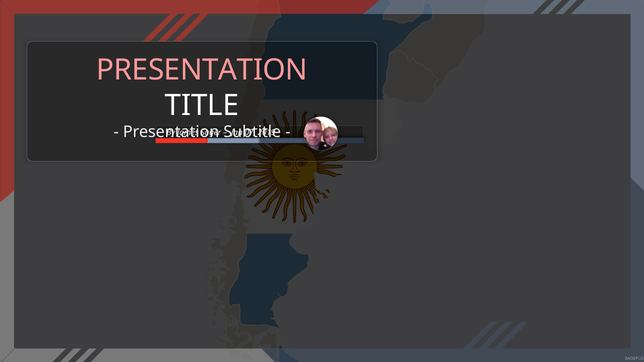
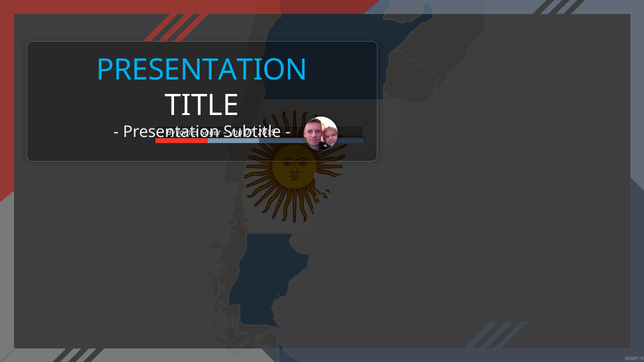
PRESENTATION at (202, 70) colour: pink -> light blue
